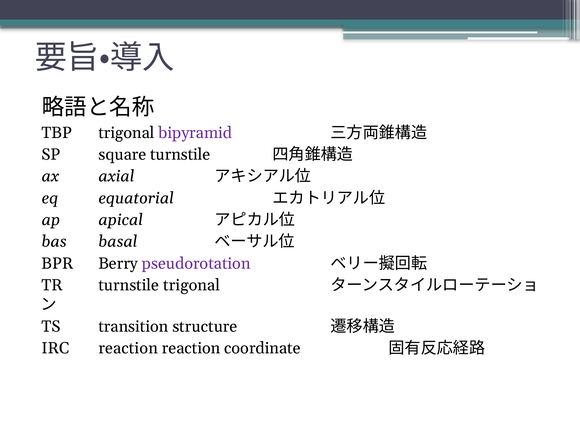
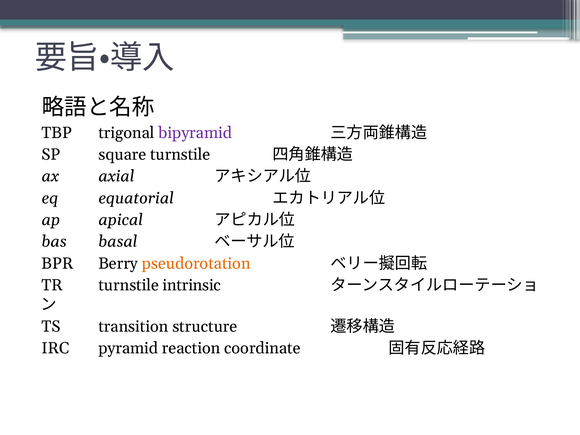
pseudorotation colour: purple -> orange
turnstile trigonal: trigonal -> intrinsic
IRC reaction: reaction -> pyramid
